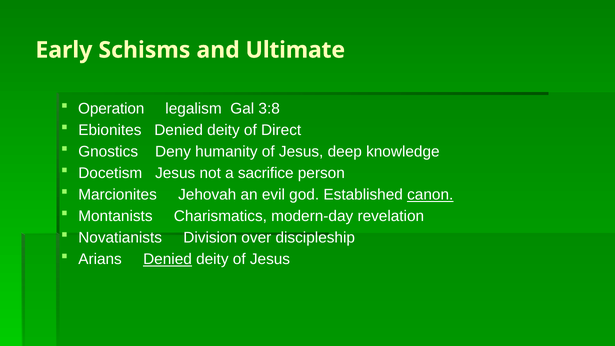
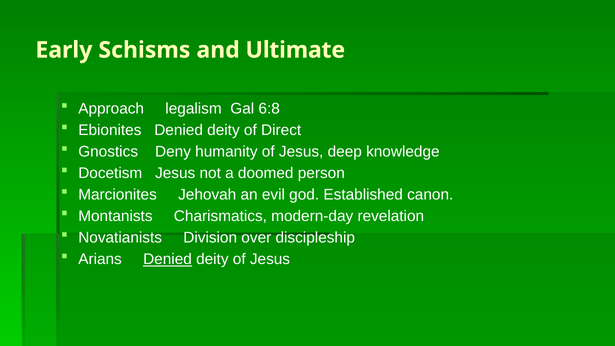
Operation: Operation -> Approach
3:8: 3:8 -> 6:8
sacrifice: sacrifice -> doomed
canon underline: present -> none
